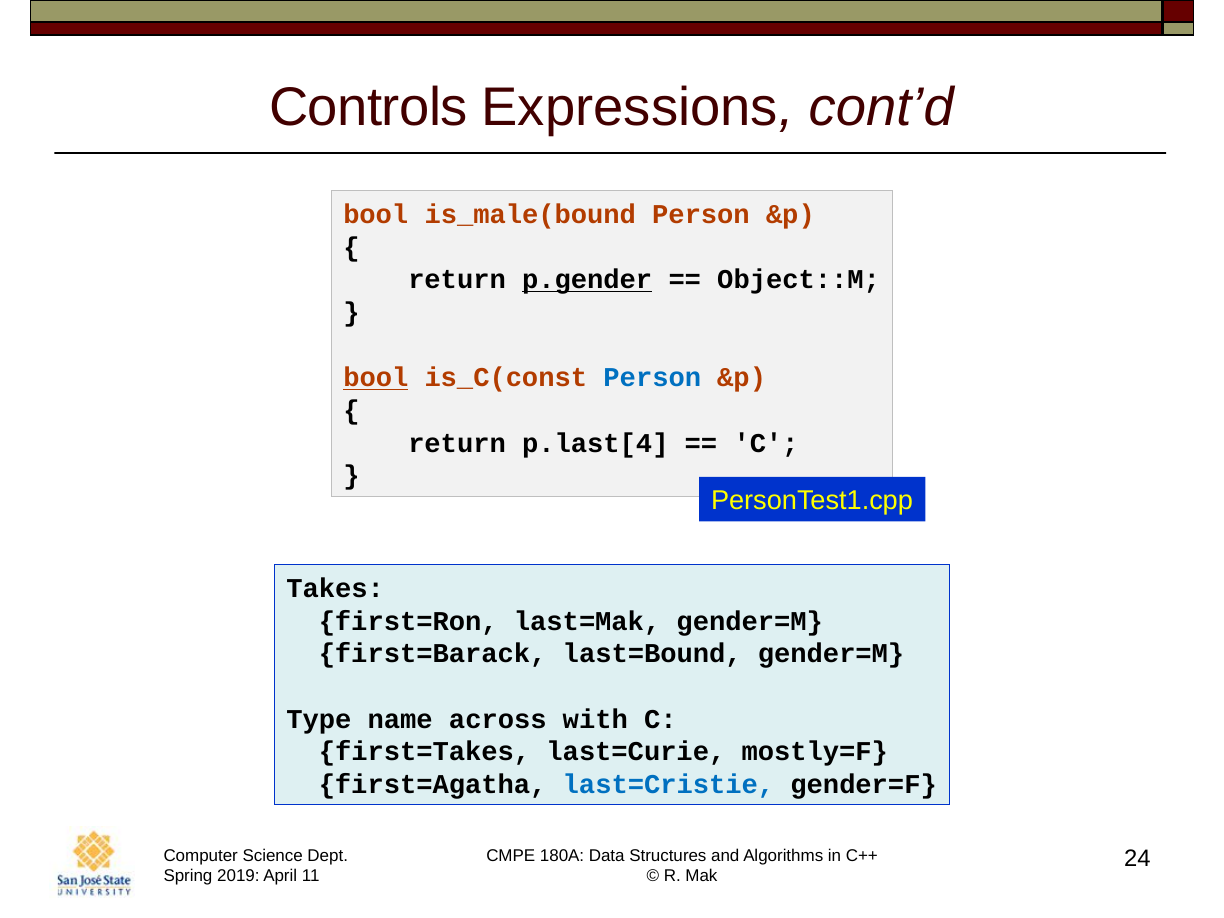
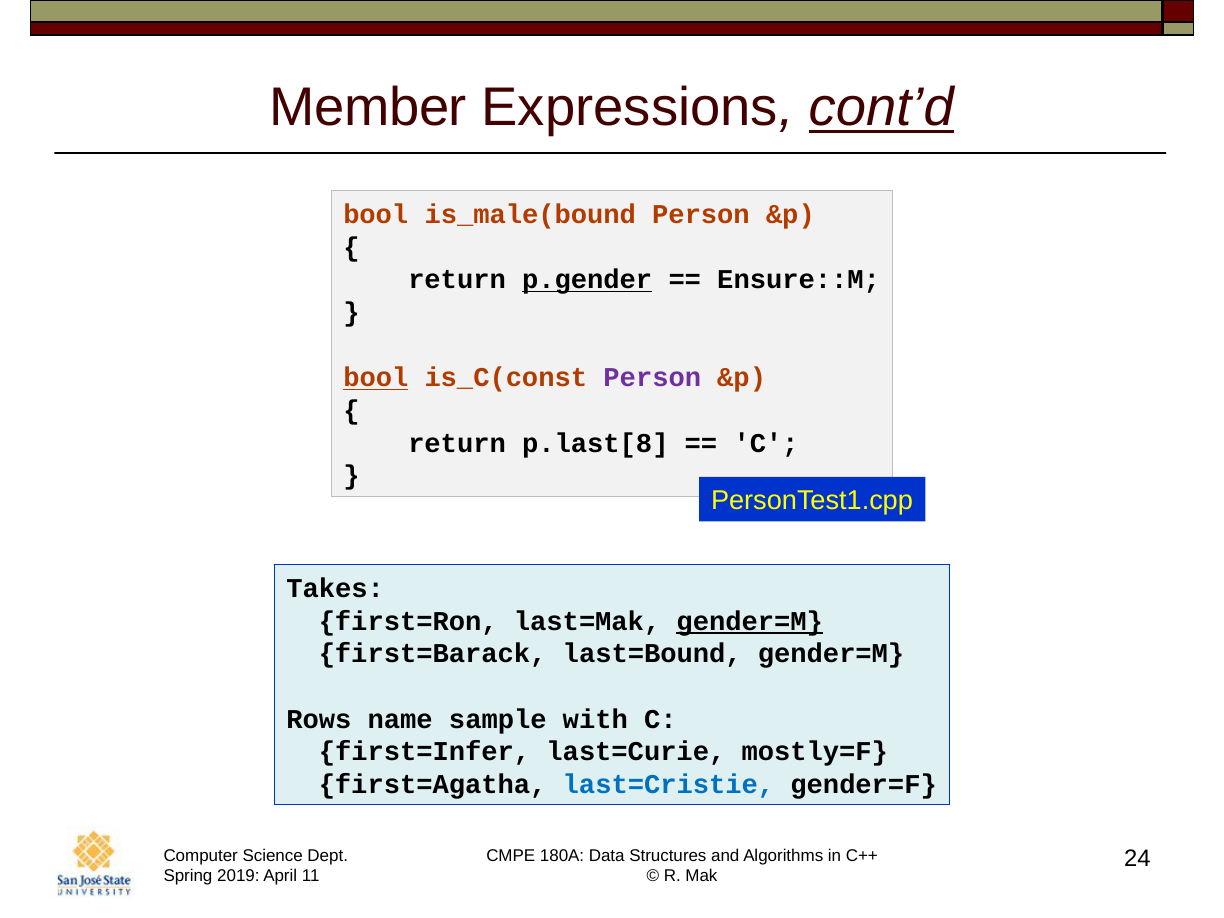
Controls: Controls -> Member
cont’d underline: none -> present
Object::M: Object::M -> Ensure::M
Person at (652, 378) colour: blue -> purple
p.last[4: p.last[4 -> p.last[8
gender=M at (750, 621) underline: none -> present
Type: Type -> Rows
across: across -> sample
first=Takes: first=Takes -> first=Infer
